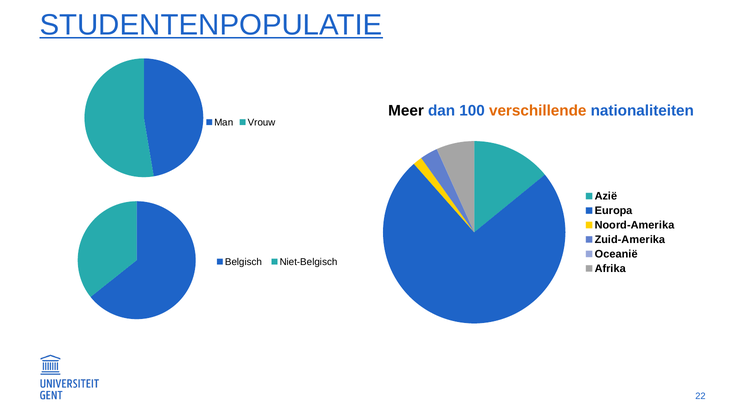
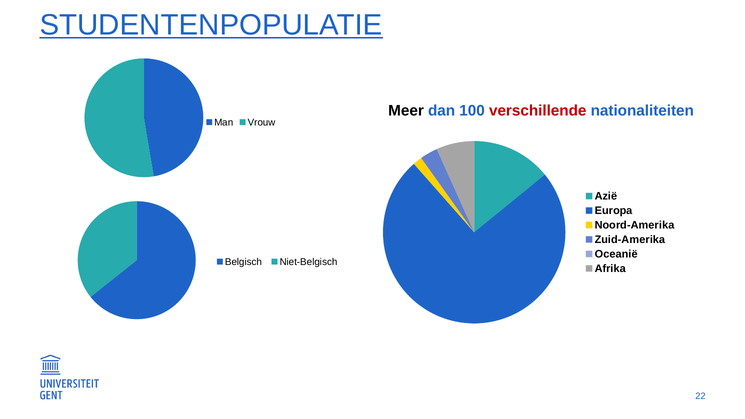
verschillende colour: orange -> red
